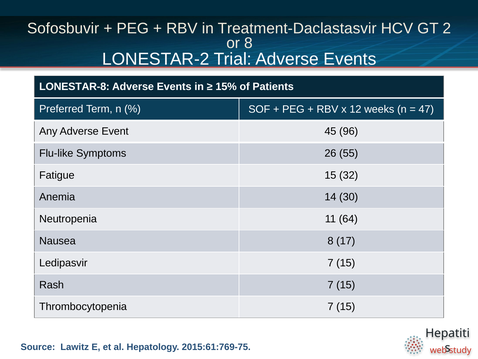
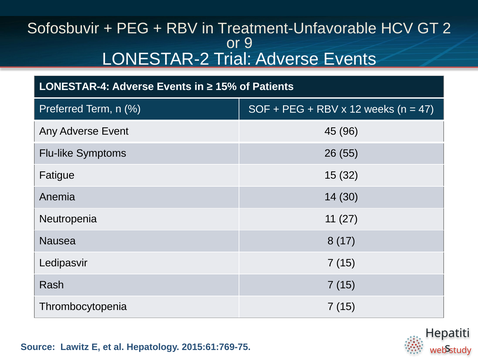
Treatment-Daclastasvir: Treatment-Daclastasvir -> Treatment-Unfavorable
or 8: 8 -> 9
LONESTAR-8: LONESTAR-8 -> LONESTAR-4
64: 64 -> 27
